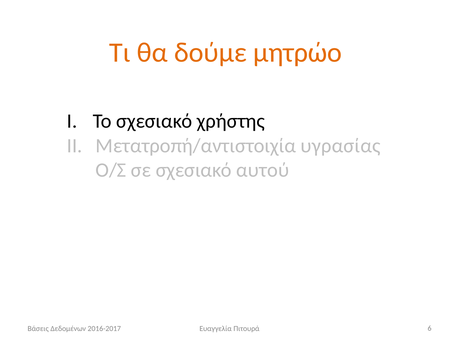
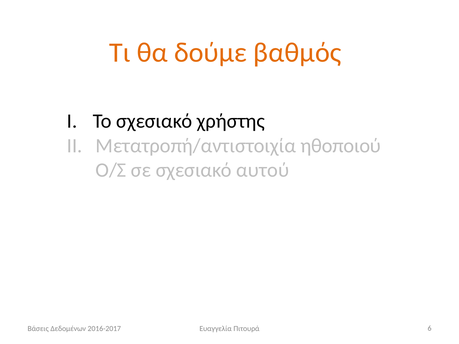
μητρώο: μητρώο -> βαθμός
υγρασίας: υγρασίας -> ηθοποιού
